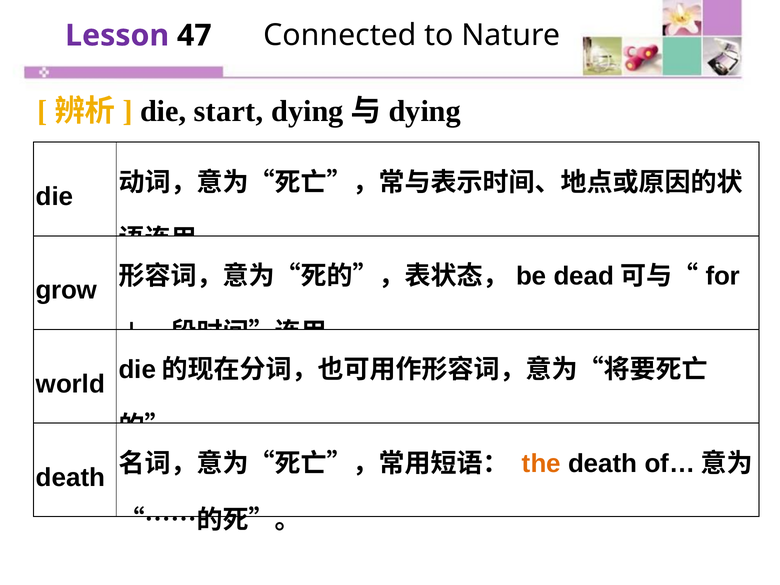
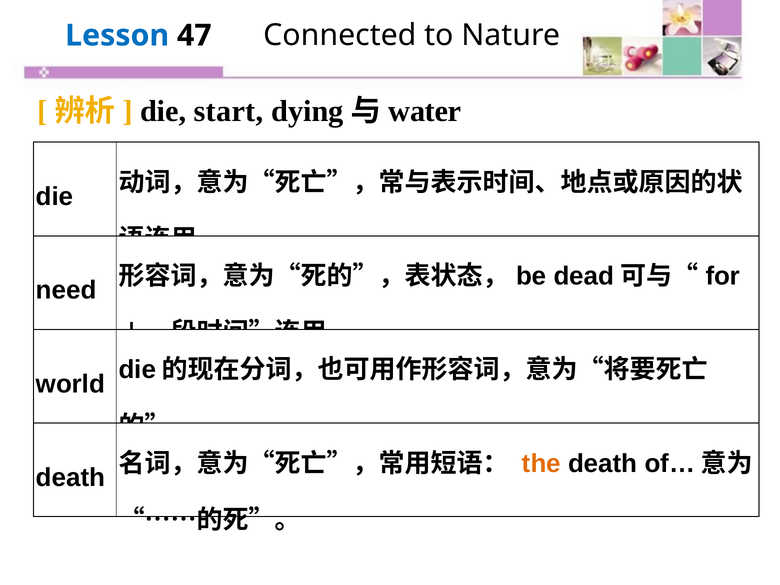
Lesson colour: purple -> blue
dying at (425, 111): dying -> water
grow: grow -> need
